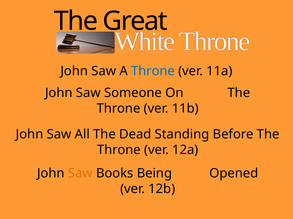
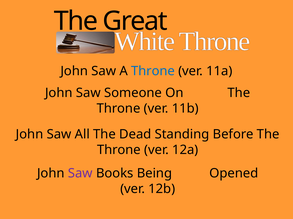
Saw at (80, 174) colour: orange -> purple
